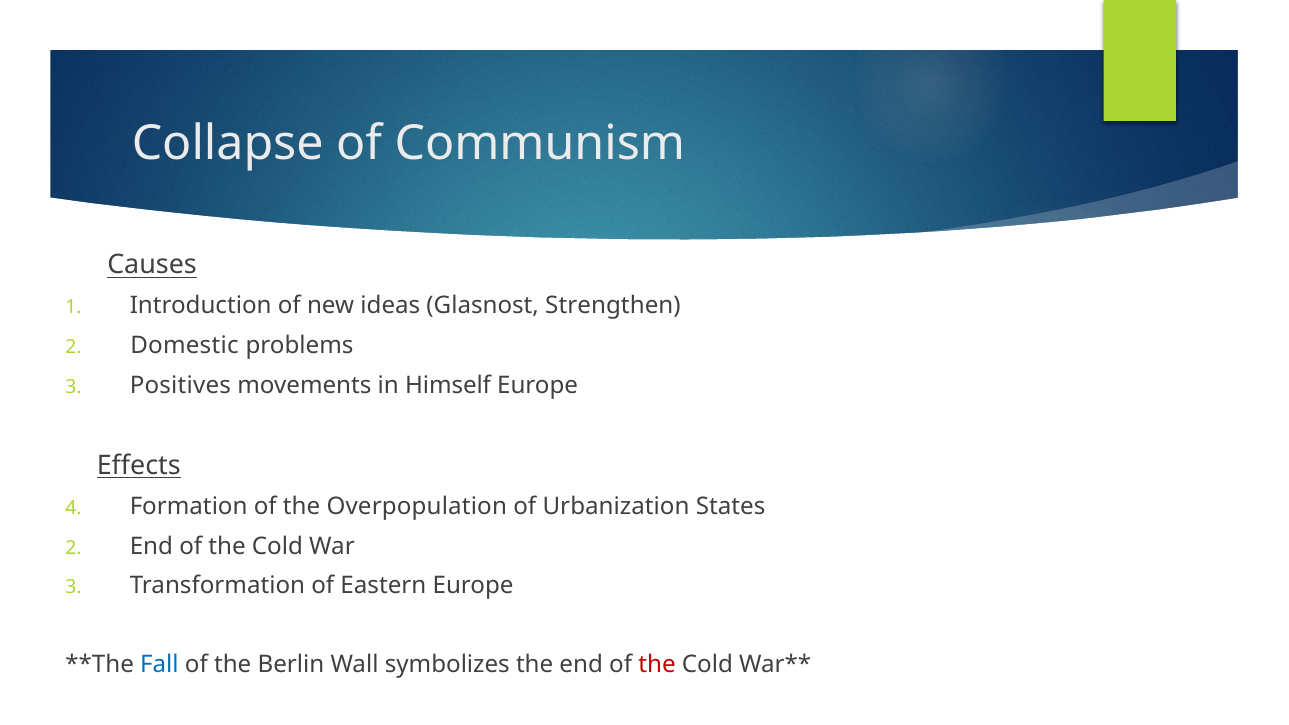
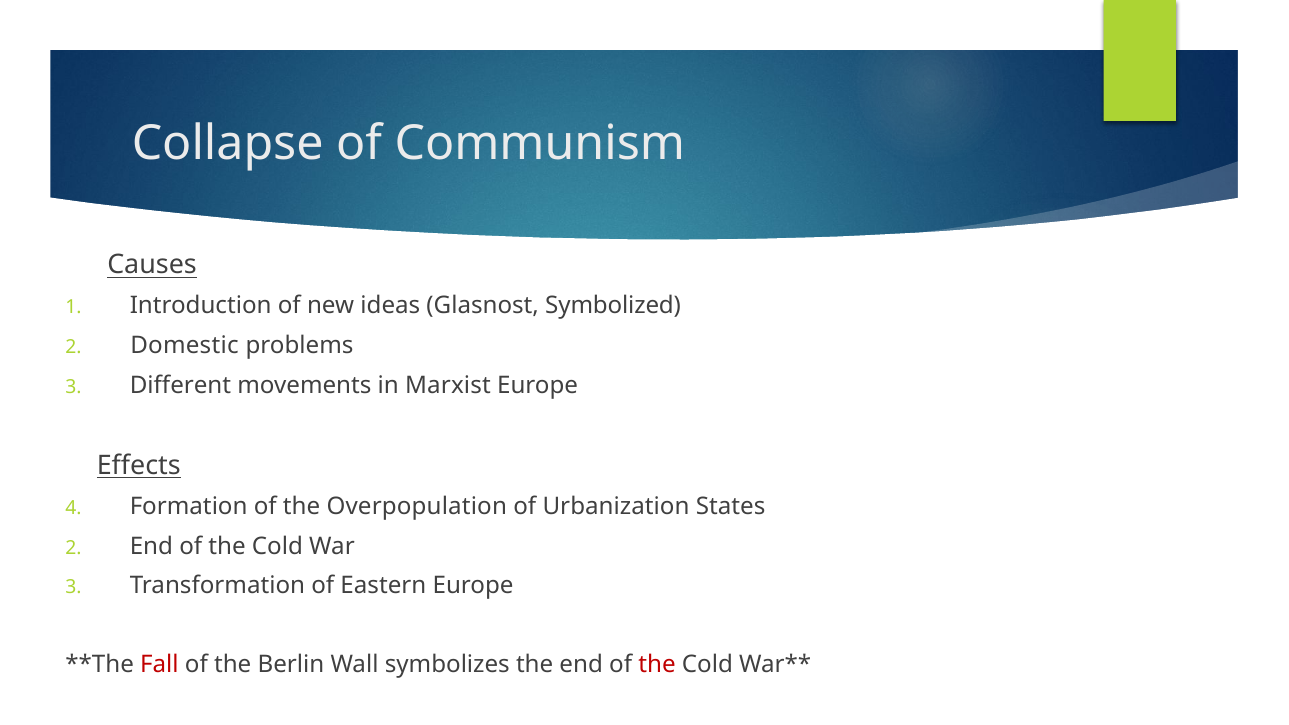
Strengthen: Strengthen -> Symbolized
Positives: Positives -> Different
Himself: Himself -> Marxist
Fall colour: blue -> red
